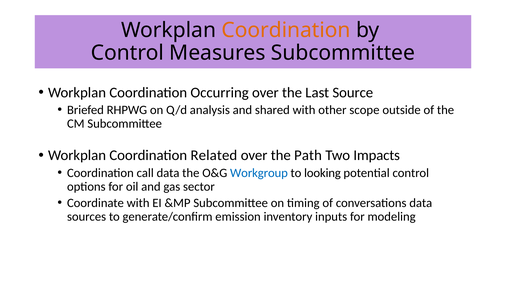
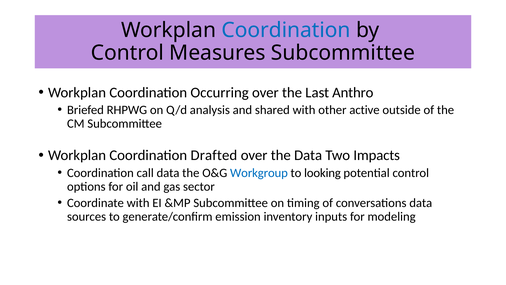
Coordination at (286, 30) colour: orange -> blue
Source: Source -> Anthro
scope: scope -> active
Related: Related -> Drafted
the Path: Path -> Data
